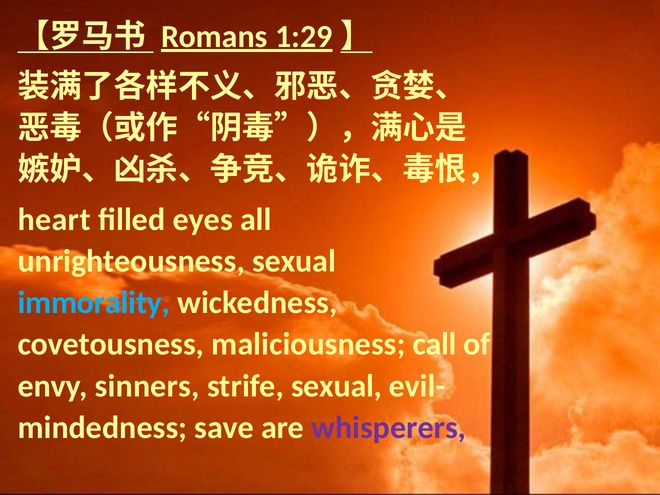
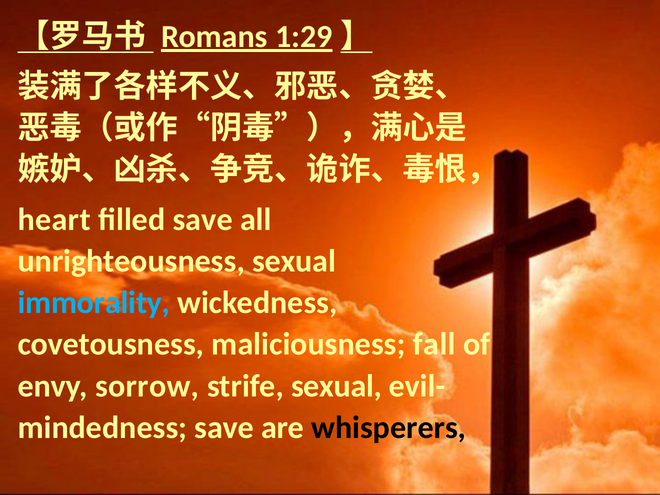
filled eyes: eyes -> save
call: call -> fall
sinners: sinners -> sorrow
whisperers colour: purple -> black
